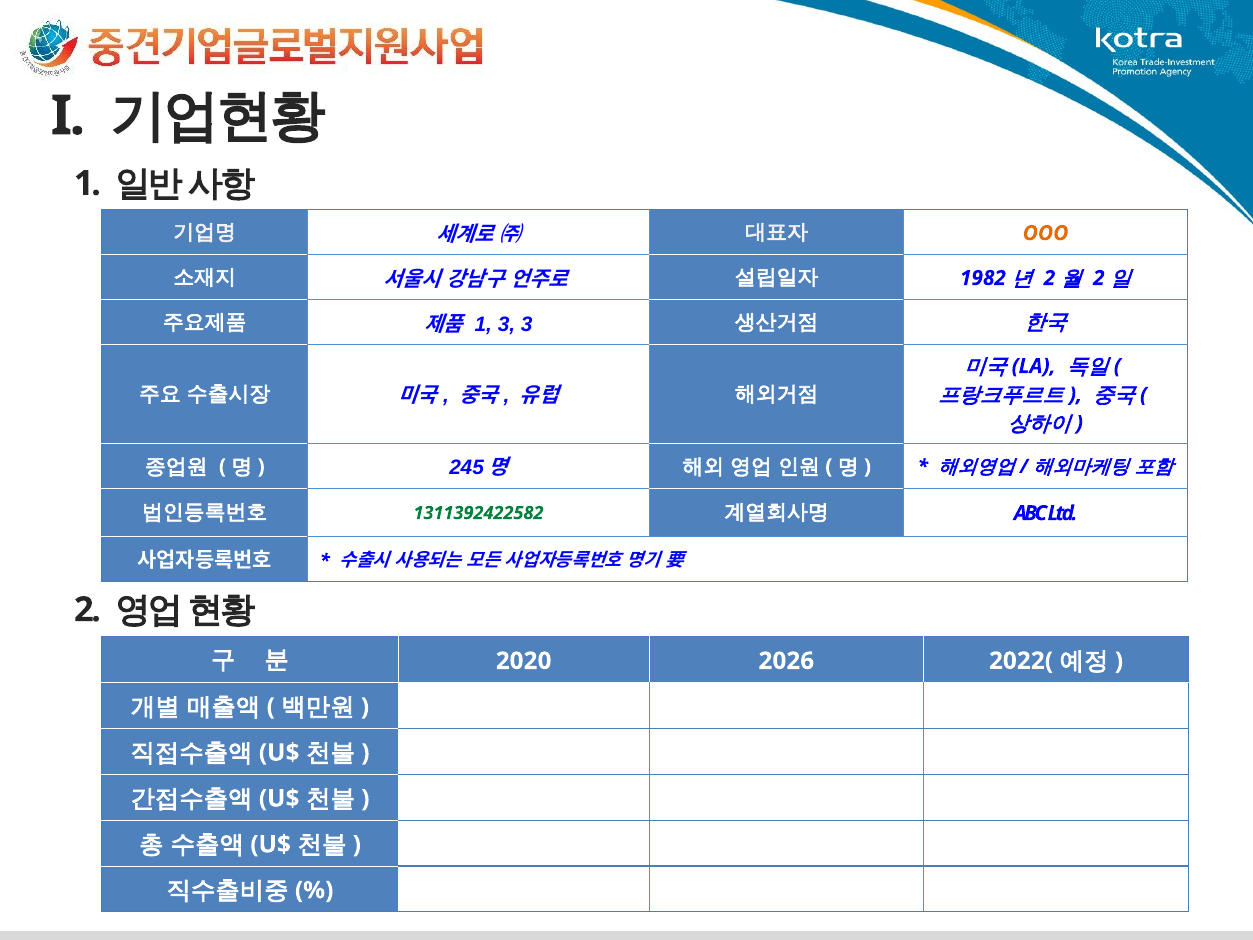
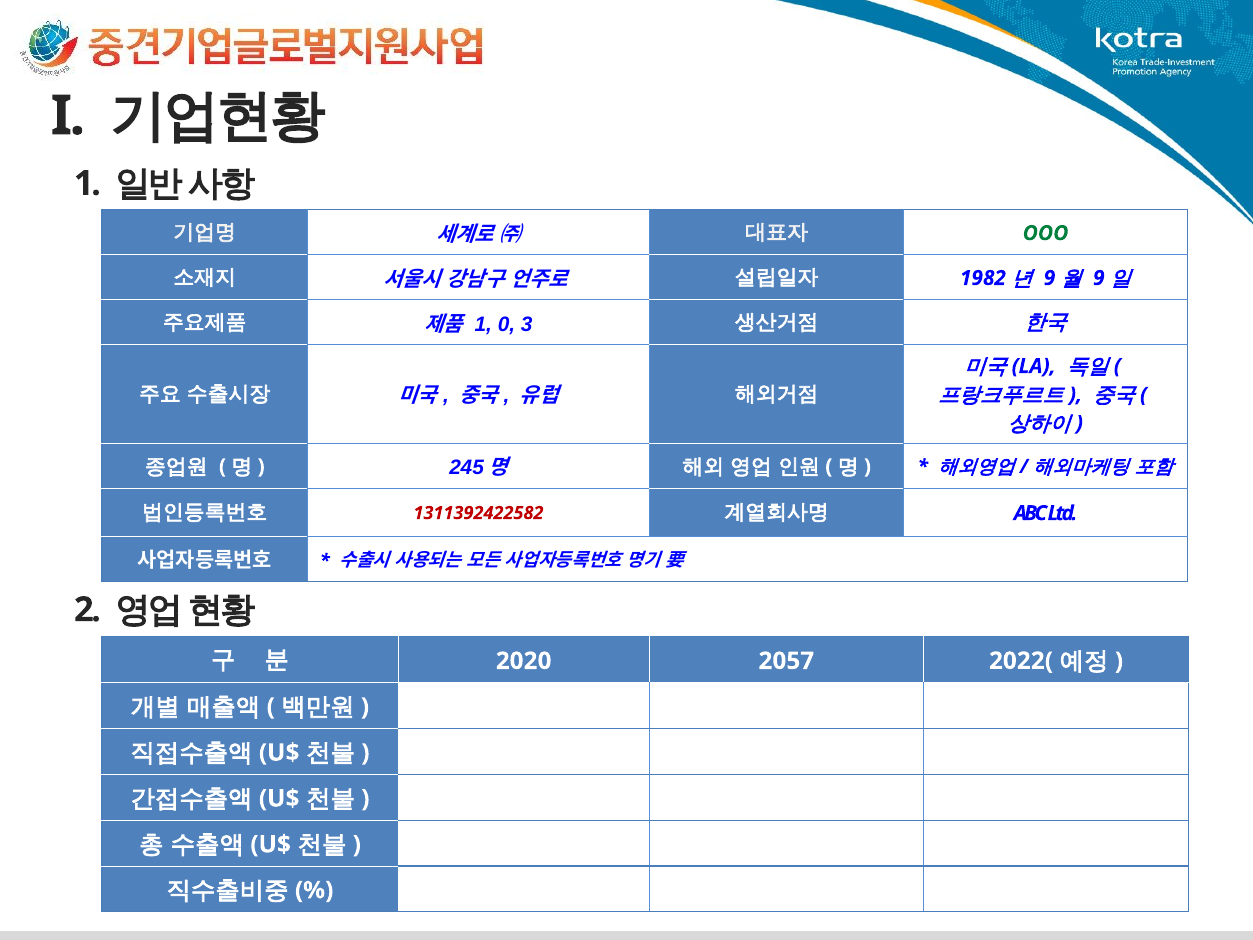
OOO colour: orange -> green
2 at (1049, 278): 2 -> 9
2 at (1099, 278): 2 -> 9
1 3: 3 -> 0
1311392422582 colour: green -> red
2026: 2026 -> 2057
